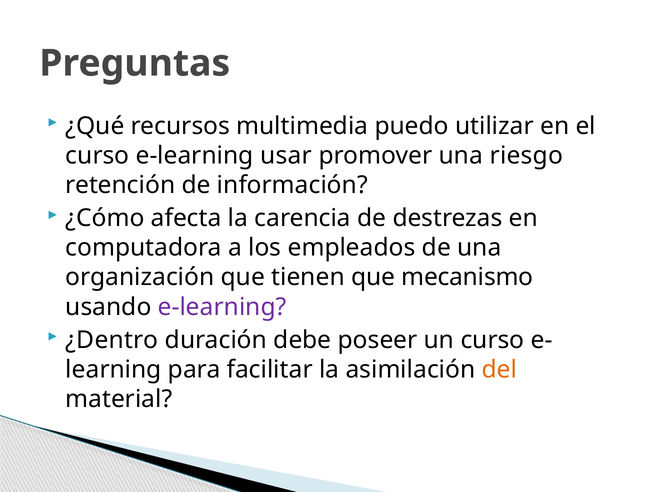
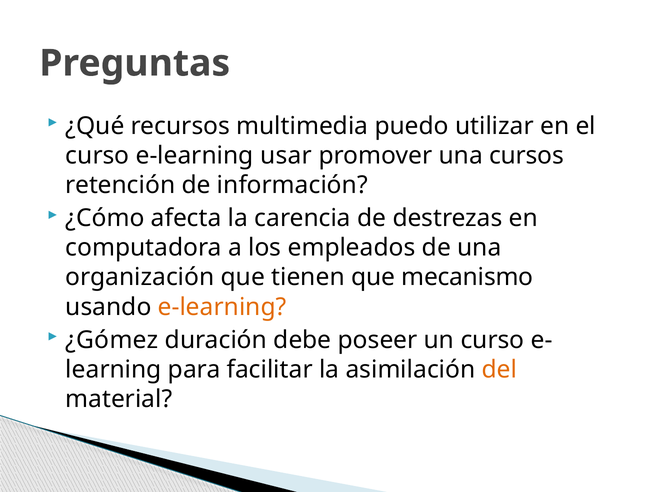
riesgo: riesgo -> cursos
e-learning at (222, 307) colour: purple -> orange
¿Dentro: ¿Dentro -> ¿Gómez
